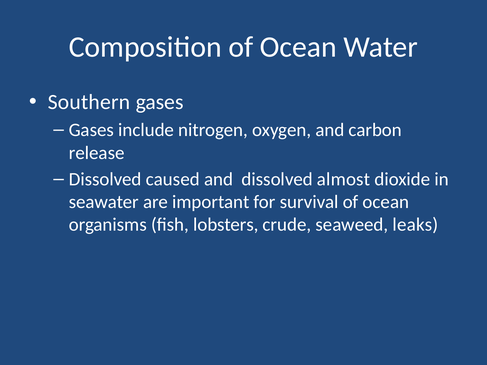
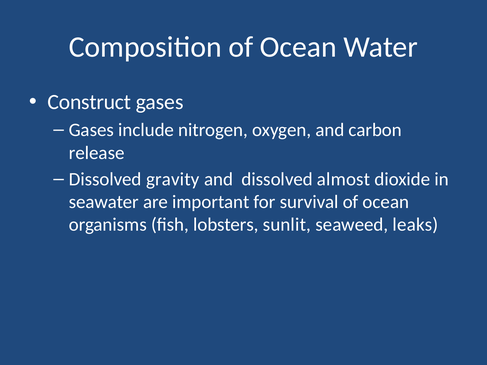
Southern: Southern -> Construct
caused: caused -> gravity
crude: crude -> sunlit
